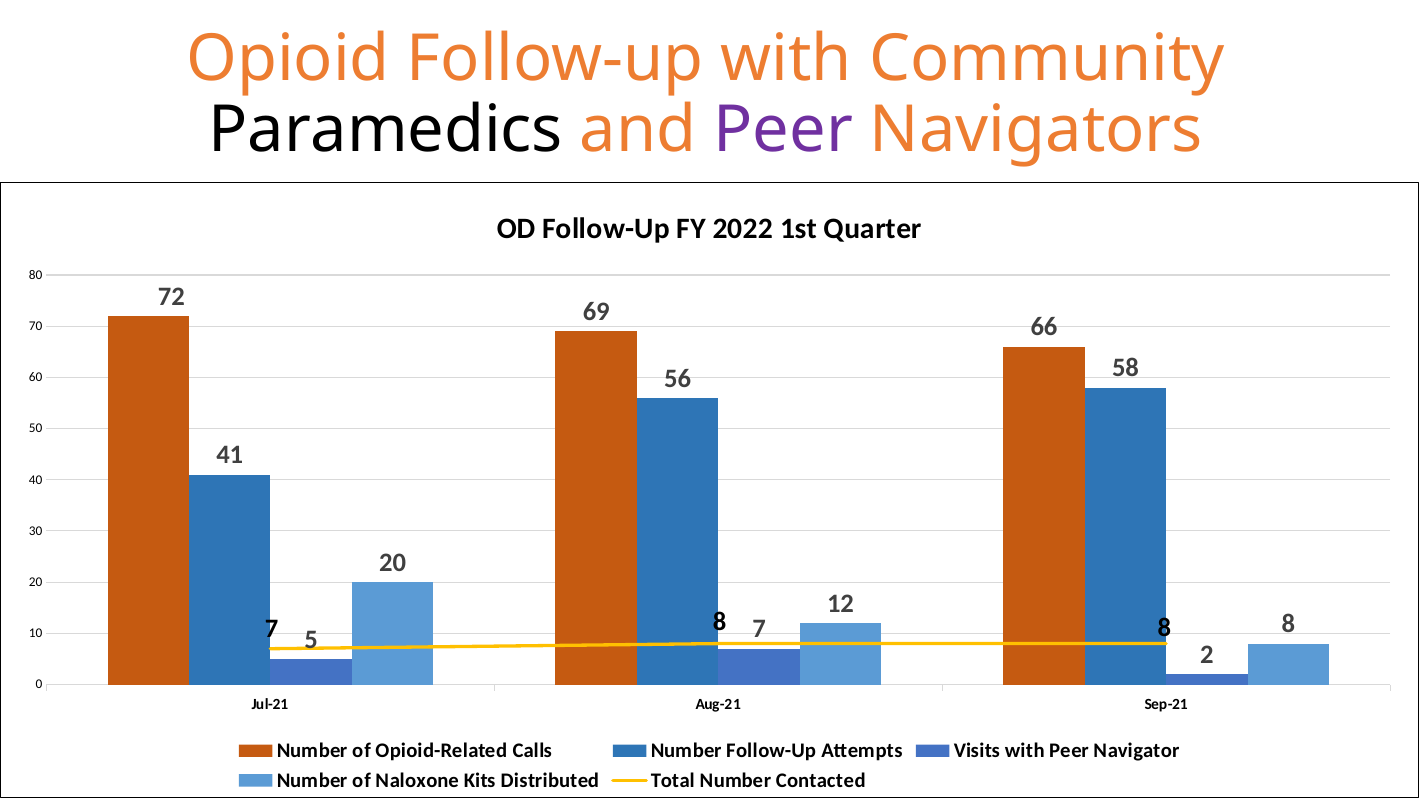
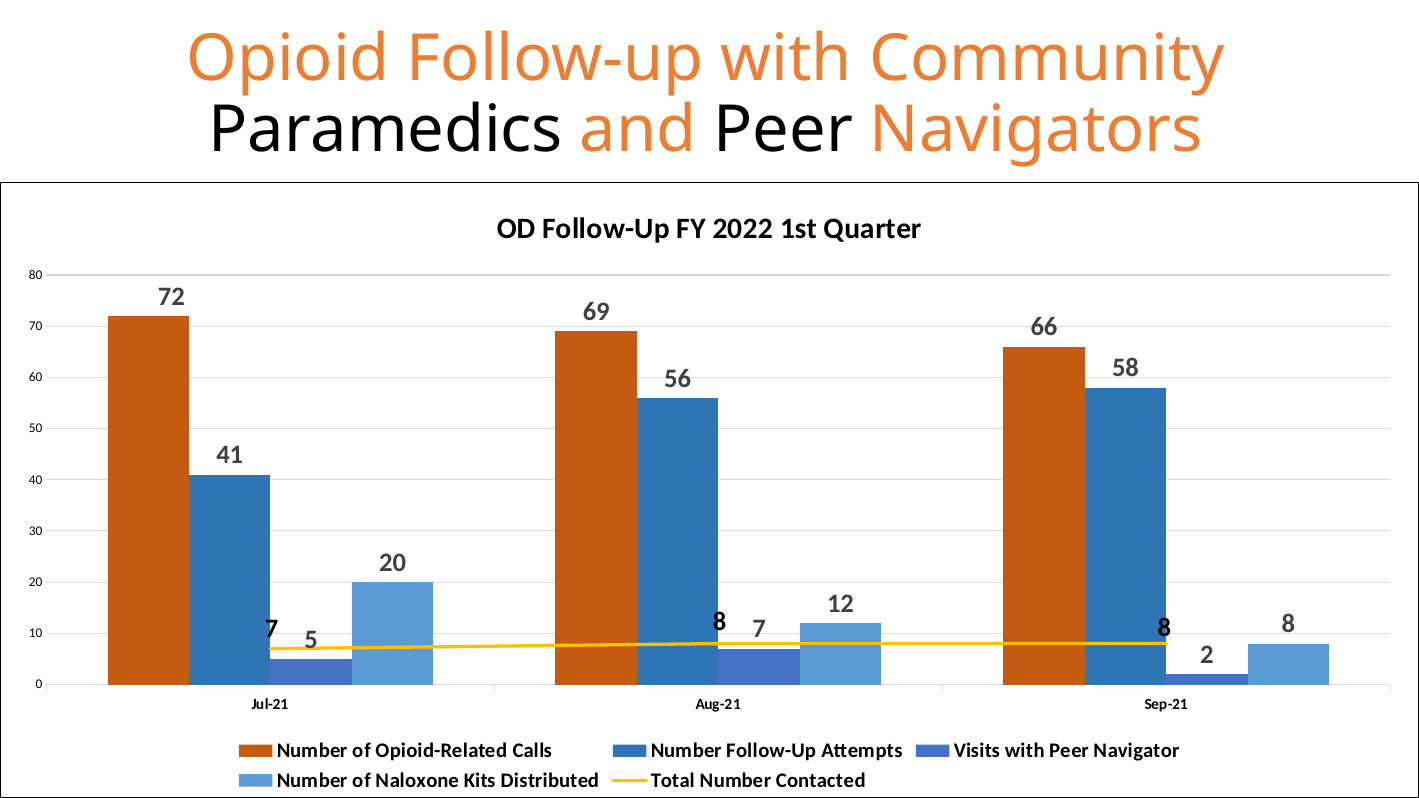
Peer at (783, 130) colour: purple -> black
